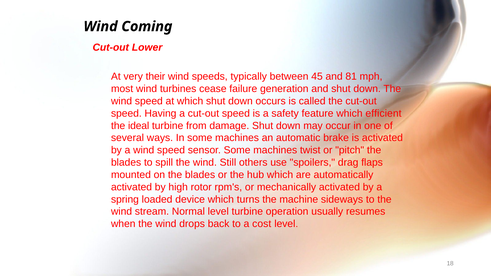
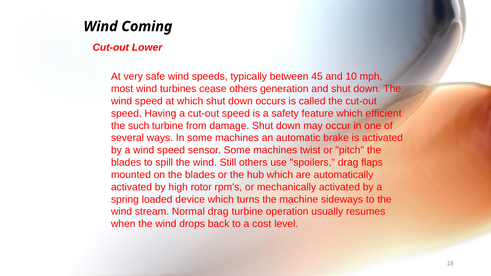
their: their -> safe
81: 81 -> 10
cease failure: failure -> others
ideal: ideal -> such
Normal level: level -> drag
